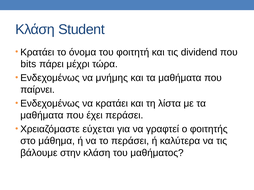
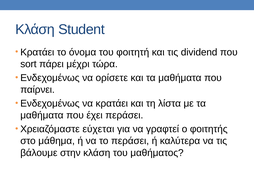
bits: bits -> sort
μνήμης: μνήμης -> ορίσετε
